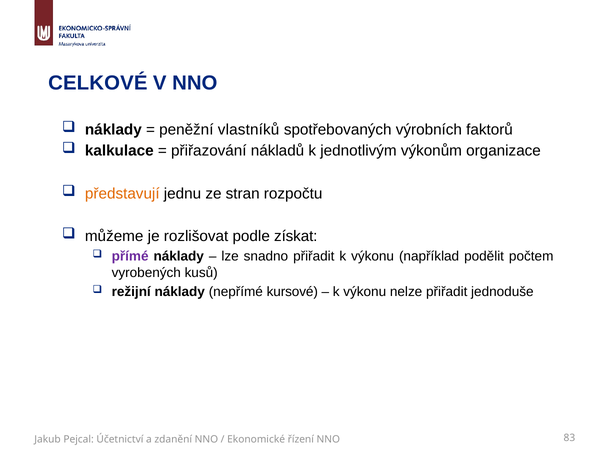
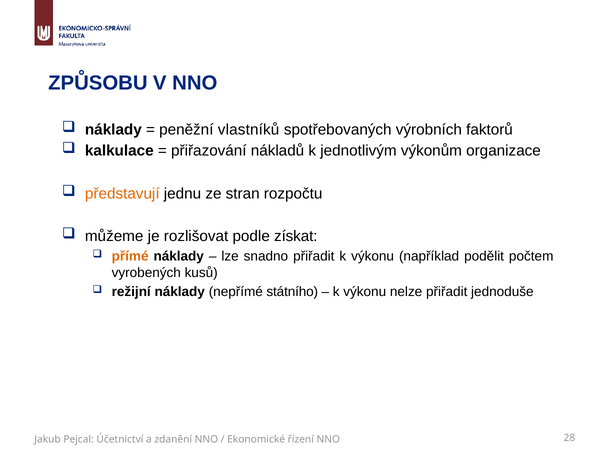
CELKOVÉ: CELKOVÉ -> ZPŮSOBU
přímé colour: purple -> orange
kursové: kursové -> státního
83: 83 -> 28
